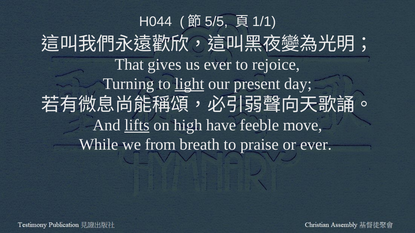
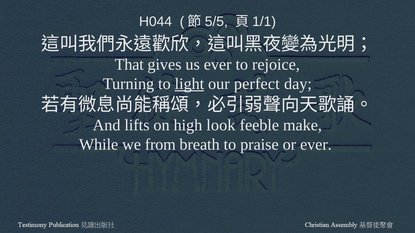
present: present -> perfect
lifts underline: present -> none
have: have -> look
move: move -> make
